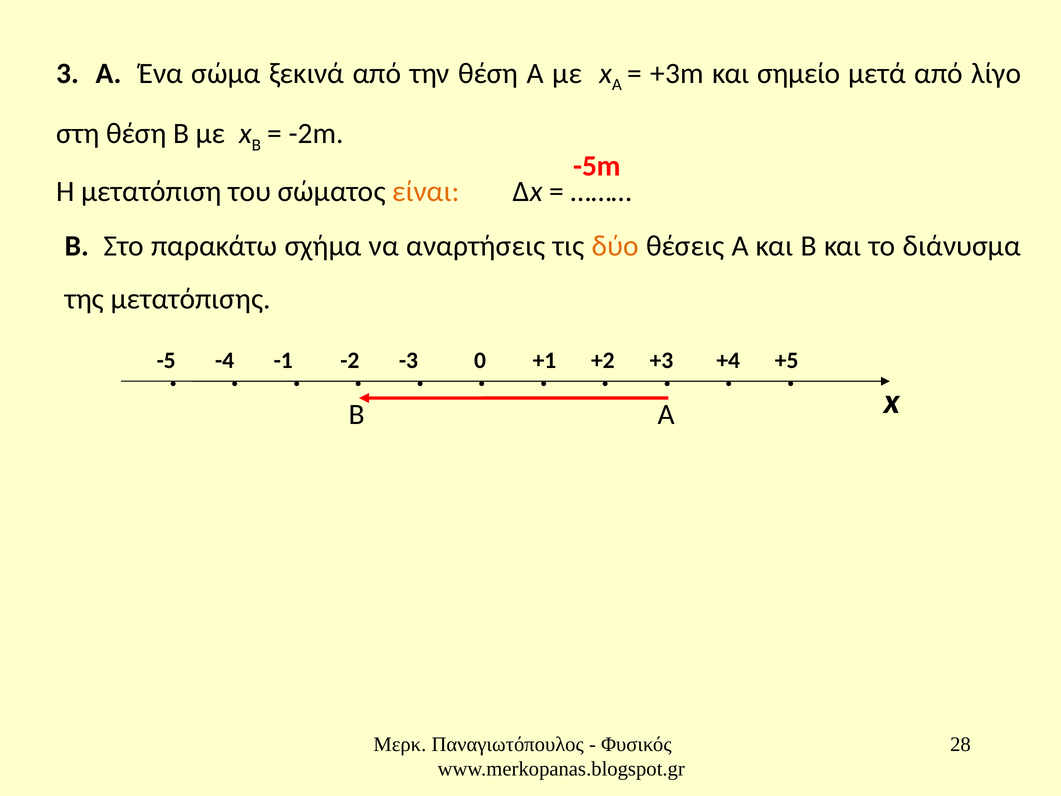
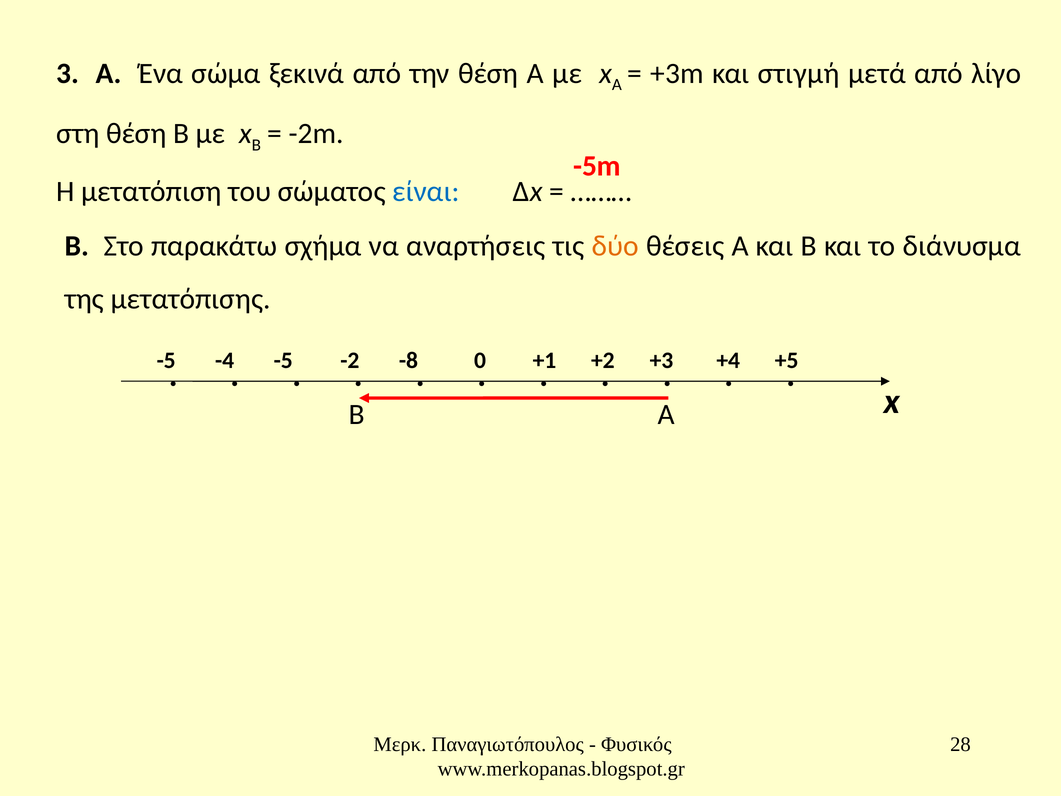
σημείο: σημείο -> στιγμή
είναι colour: orange -> blue
-1 at (283, 360): -1 -> -5
-3: -3 -> -8
